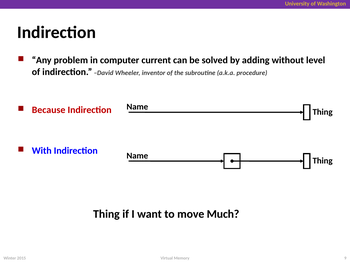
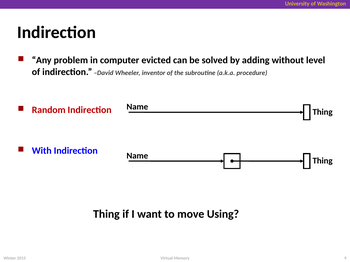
current: current -> evicted
Because: Because -> Random
Much: Much -> Using
